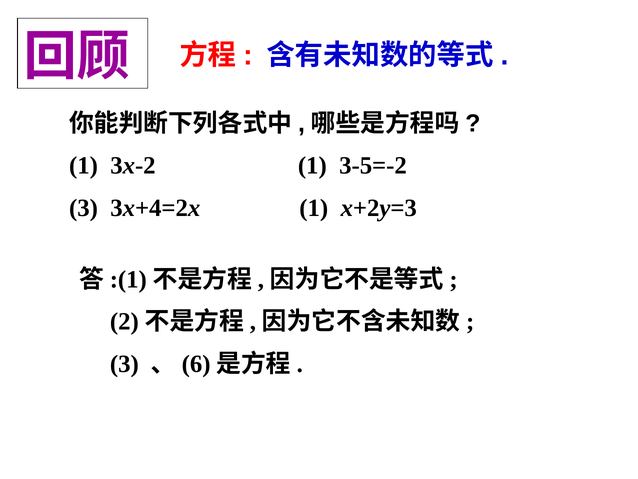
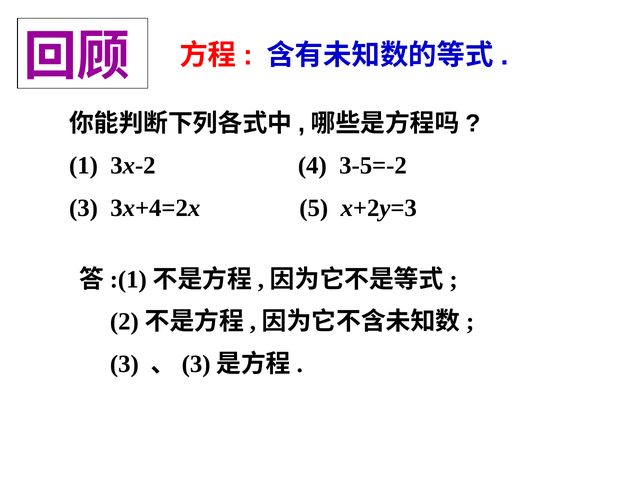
3x-2 1: 1 -> 4
3x+4=2x 1: 1 -> 5
6 at (196, 363): 6 -> 3
